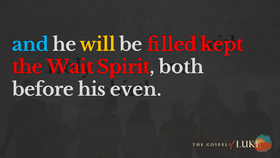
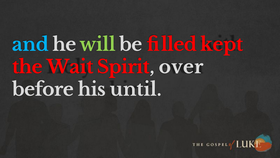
will colour: yellow -> light green
both: both -> over
even: even -> until
